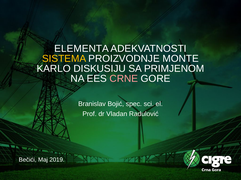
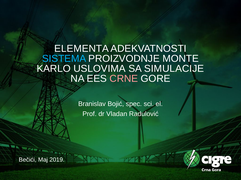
SISTEMA colour: yellow -> light blue
DISKUSIJU: DISKUSIJU -> USLOVIMA
PRIMJENOM: PRIMJENOM -> SIMULACIJE
